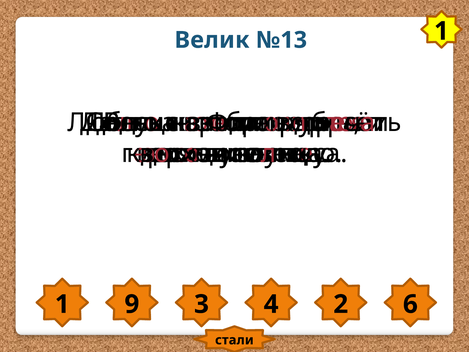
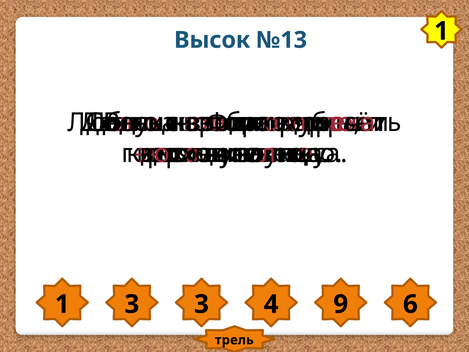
Велик: Велик -> Высок
1 9: 9 -> 3
2: 2 -> 9
стали: стали -> трель
